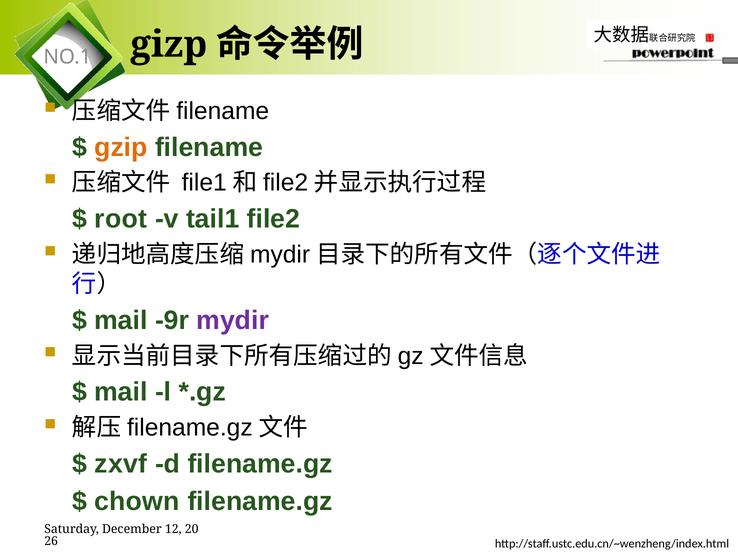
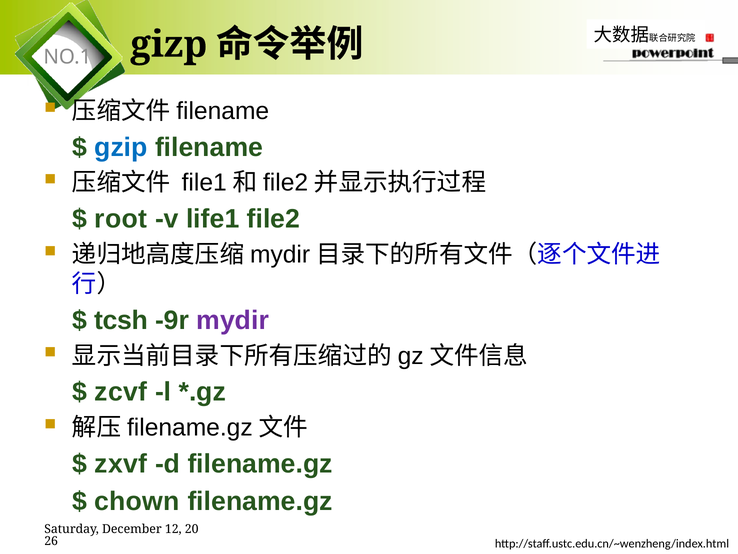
gzip colour: orange -> blue
tail1: tail1 -> life1
mail at (121, 320): mail -> tcsh
mail at (121, 392): mail -> zcvf
